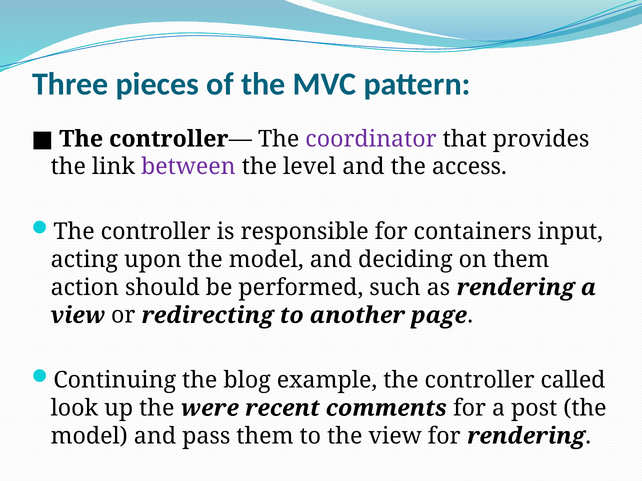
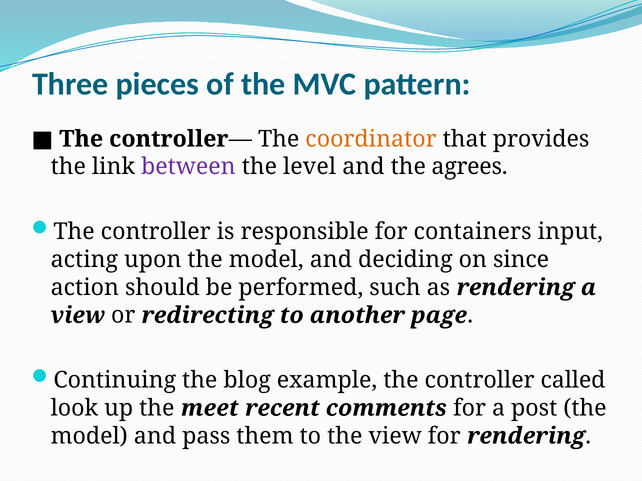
coordinator colour: purple -> orange
access: access -> agrees
on them: them -> since
were: were -> meet
